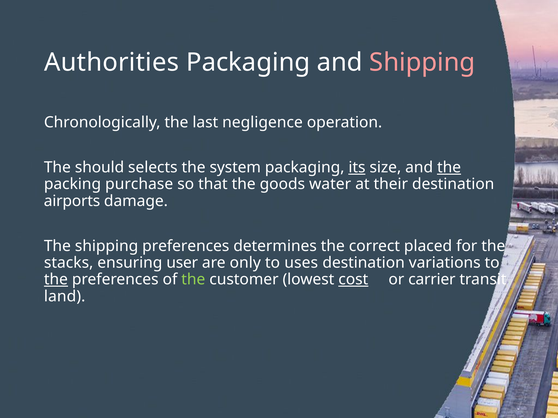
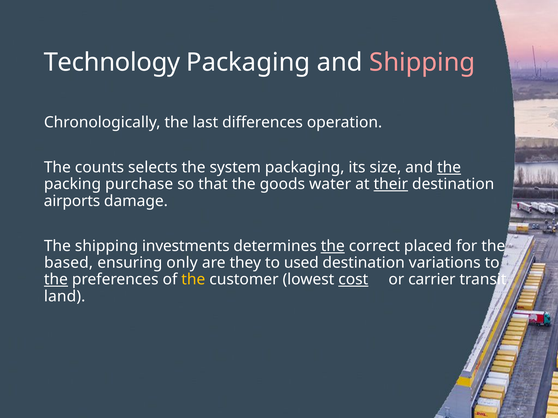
Authorities: Authorities -> Technology
negligence: negligence -> differences
should: should -> counts
its underline: present -> none
their underline: none -> present
shipping preferences: preferences -> investments
the at (333, 246) underline: none -> present
stacks: stacks -> based
user: user -> only
only: only -> they
uses: uses -> used
the at (193, 280) colour: light green -> yellow
